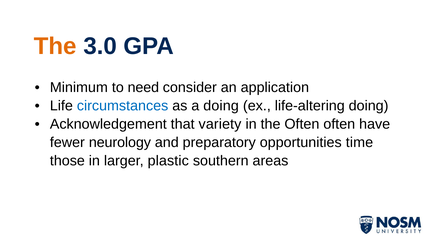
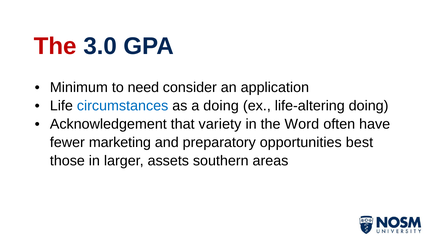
The at (55, 46) colour: orange -> red
the Often: Often -> Word
neurology: neurology -> marketing
time: time -> best
plastic: plastic -> assets
